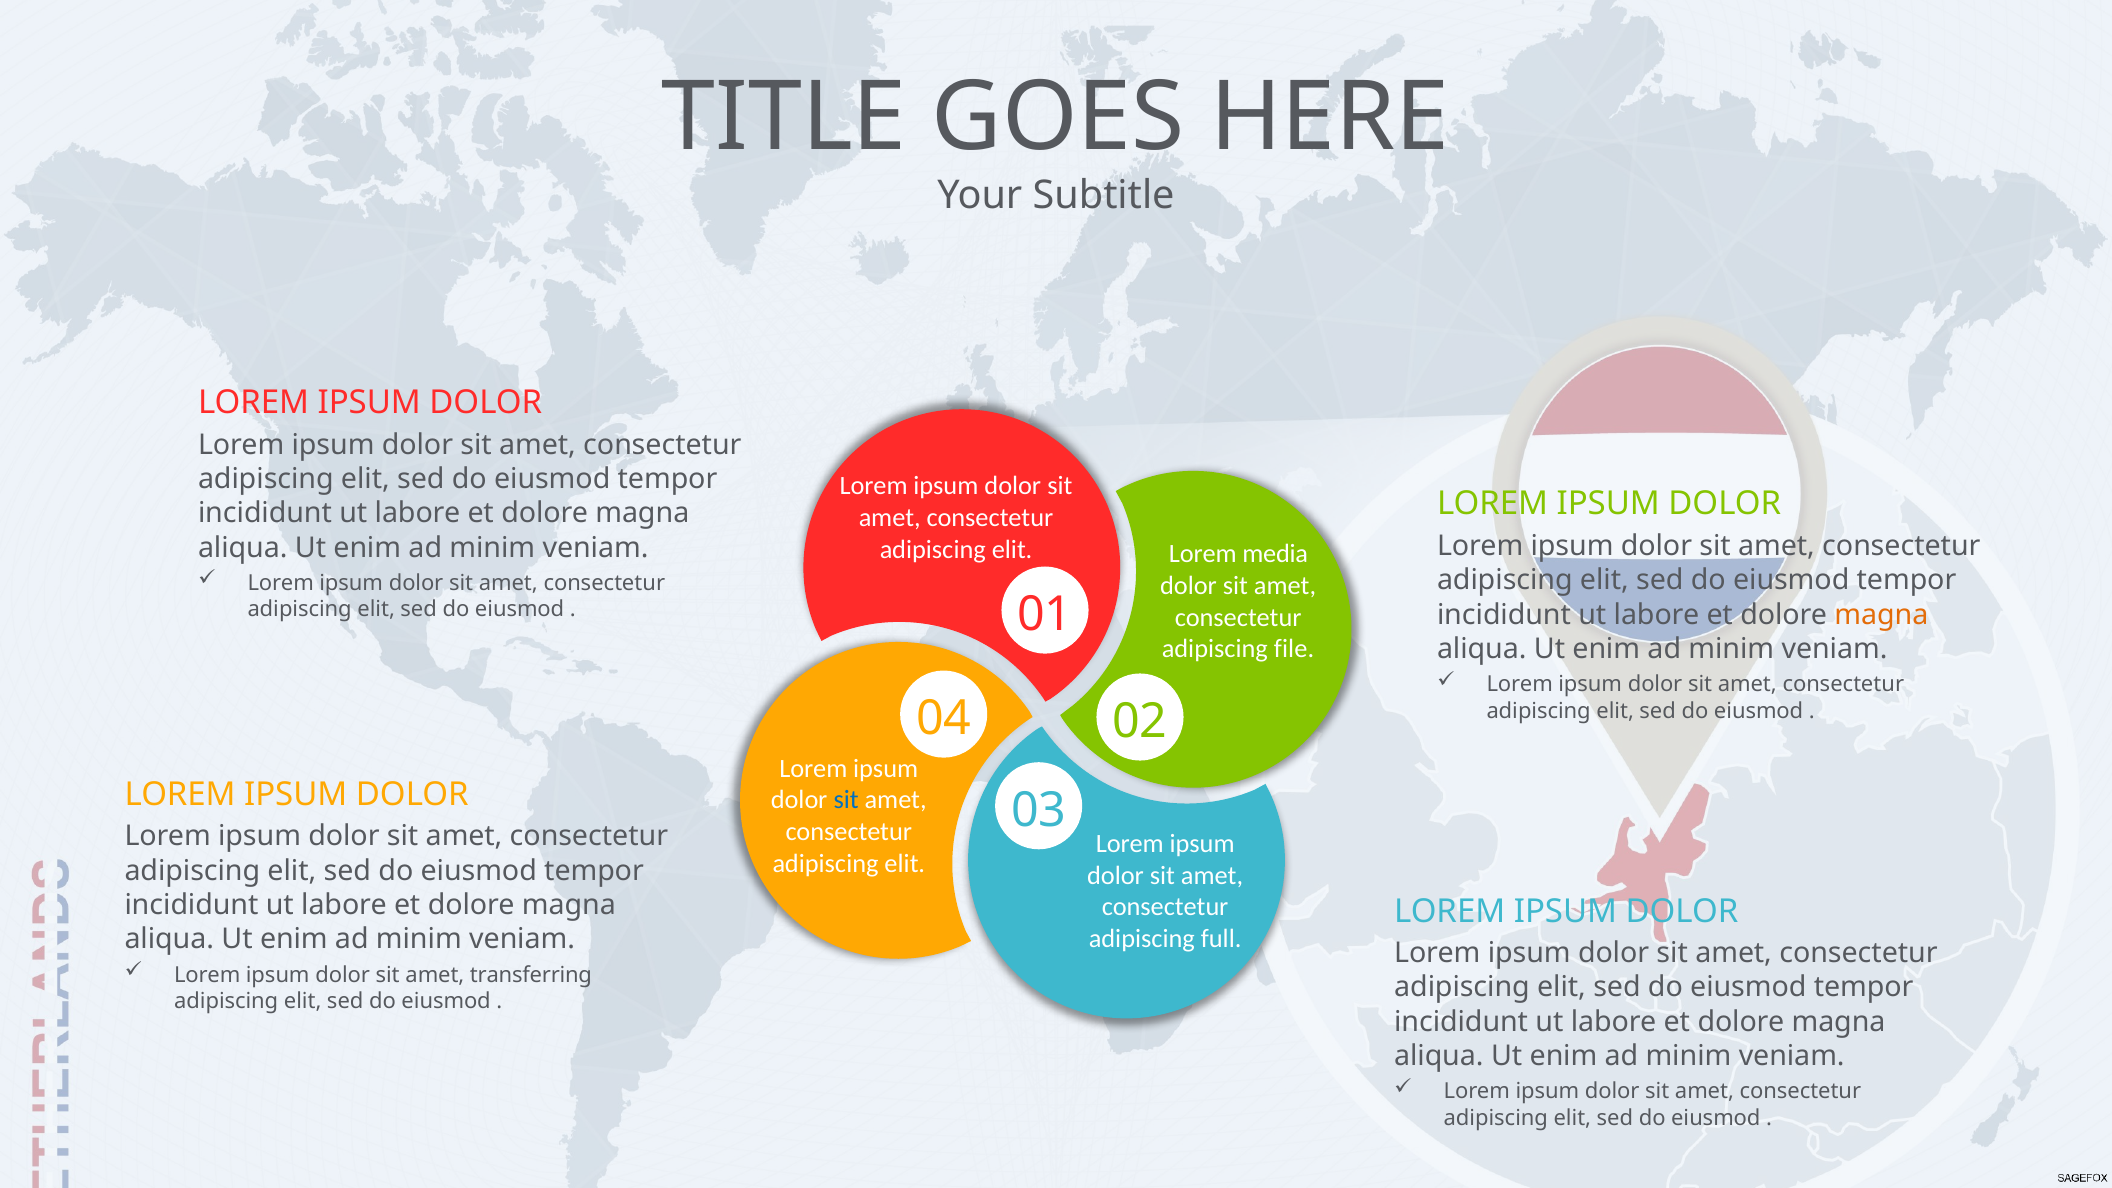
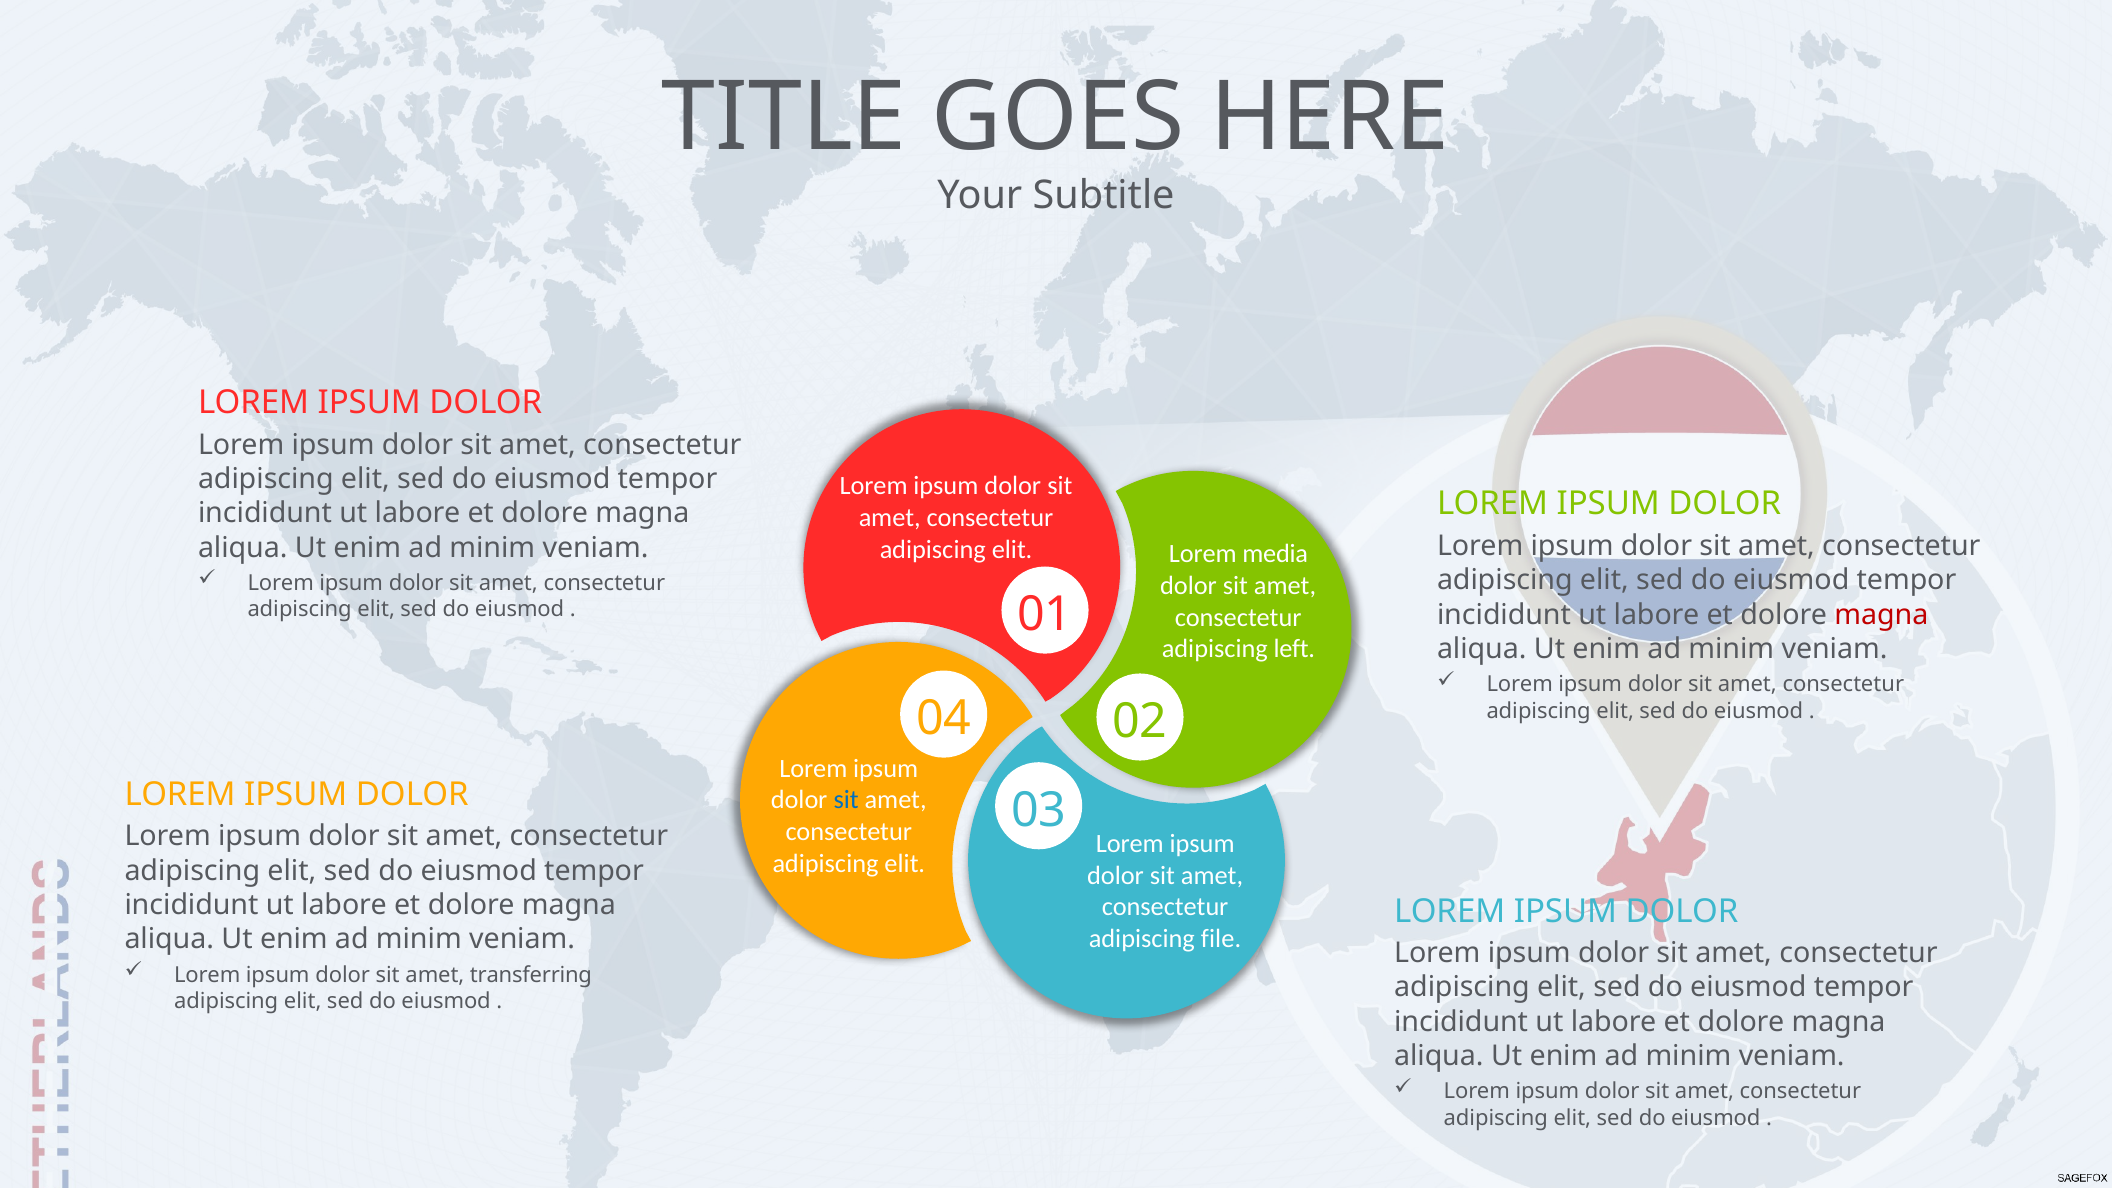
magna at (1881, 615) colour: orange -> red
file: file -> left
full: full -> file
